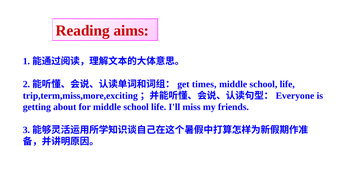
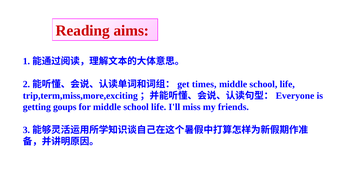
about: about -> goups
